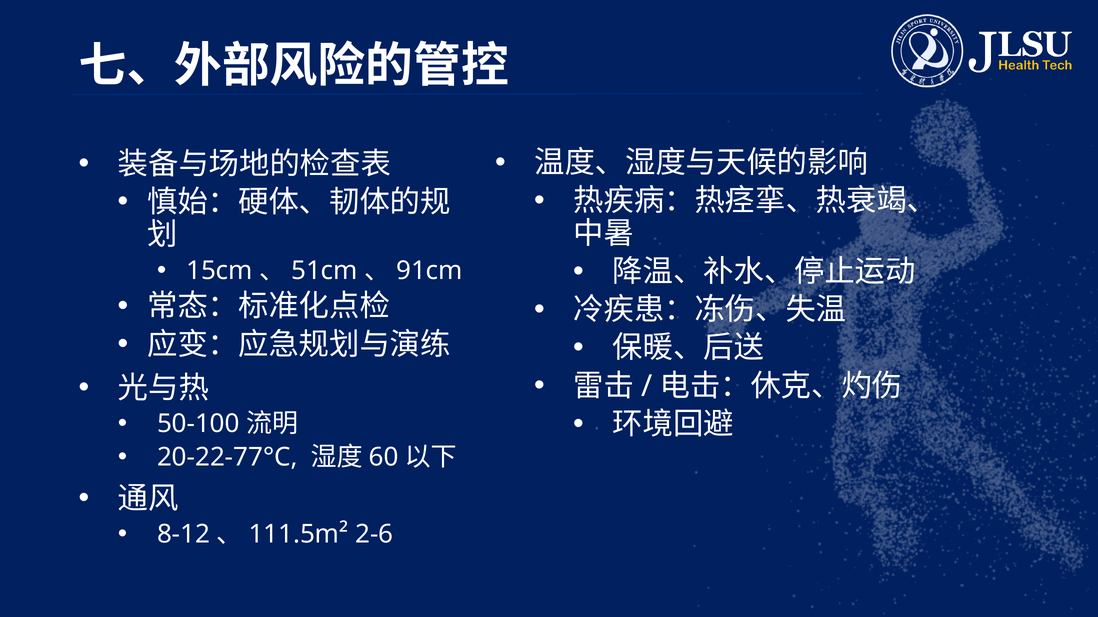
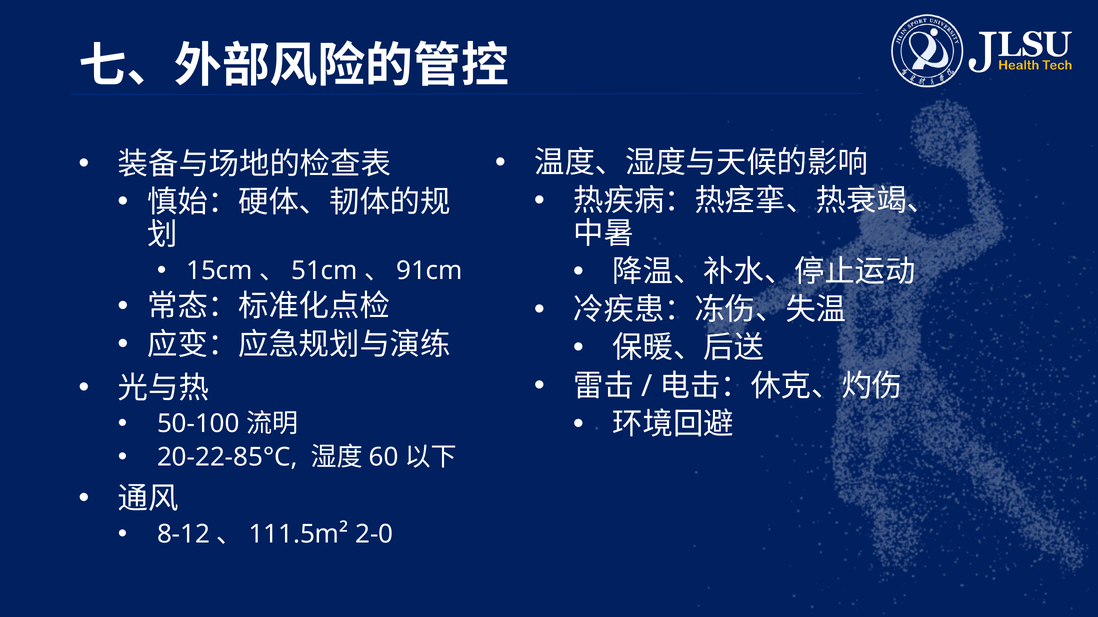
20-22-77°C: 20-22-77°C -> 20-22-85°C
2-6: 2-6 -> 2-0
